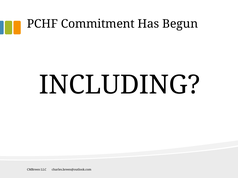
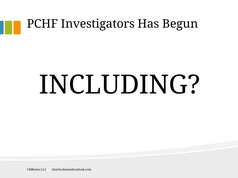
Commitment: Commitment -> Investigators
